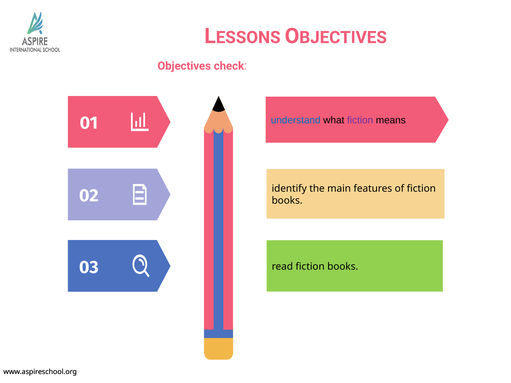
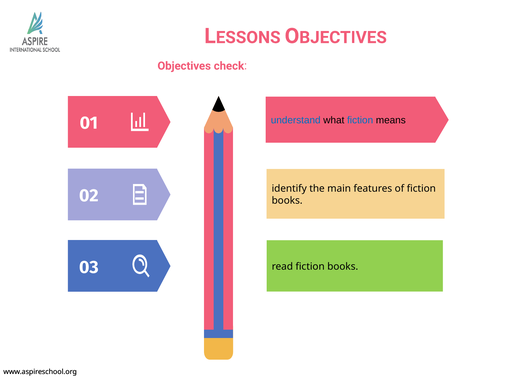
fiction at (360, 120) colour: purple -> blue
